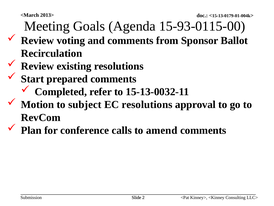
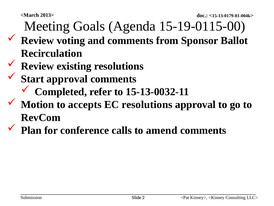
15-93-0115-00: 15-93-0115-00 -> 15-19-0115-00
Start prepared: prepared -> approval
subject: subject -> accepts
